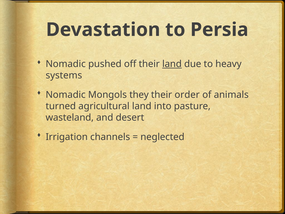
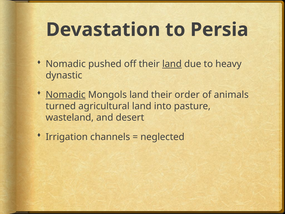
systems: systems -> dynastic
Nomadic at (66, 95) underline: none -> present
Mongols they: they -> land
